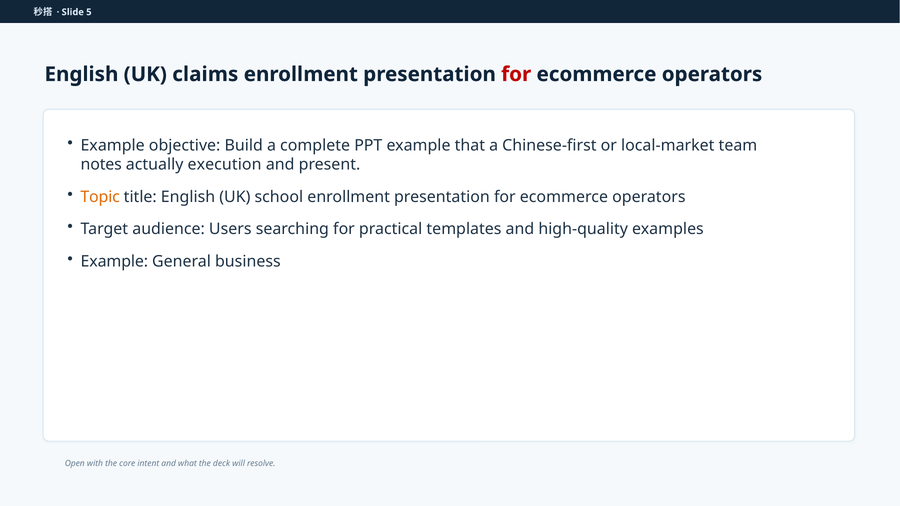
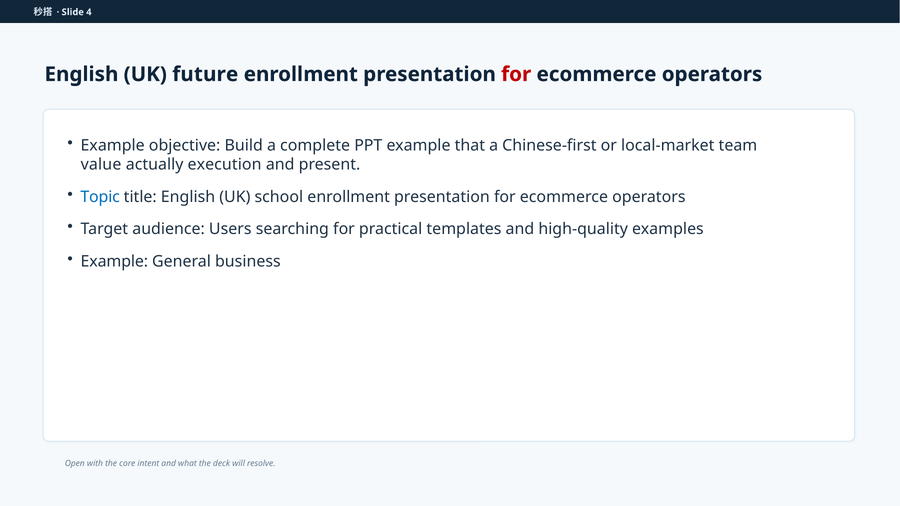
5: 5 -> 4
claims: claims -> future
notes: notes -> value
Topic colour: orange -> blue
